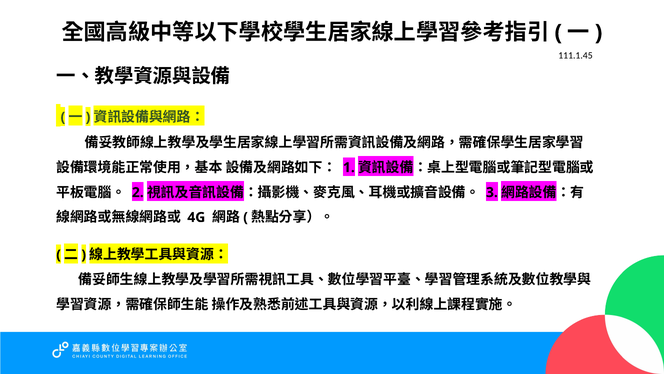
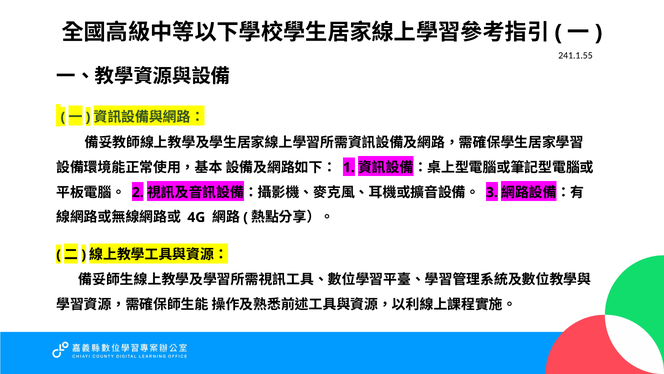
111.1.45: 111.1.45 -> 241.1.55
